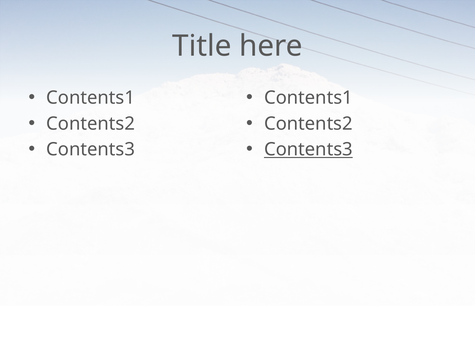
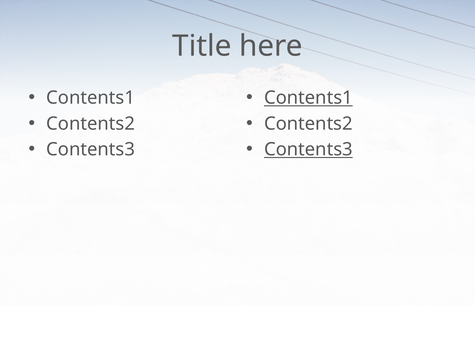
Contents1 at (308, 98) underline: none -> present
